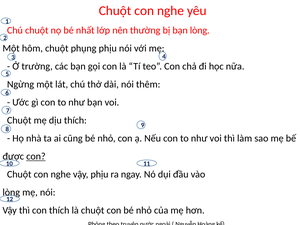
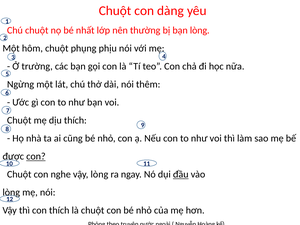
nghe at (171, 11): nghe -> dàng
vậy phịu: phịu -> lòng
đầu underline: none -> present
